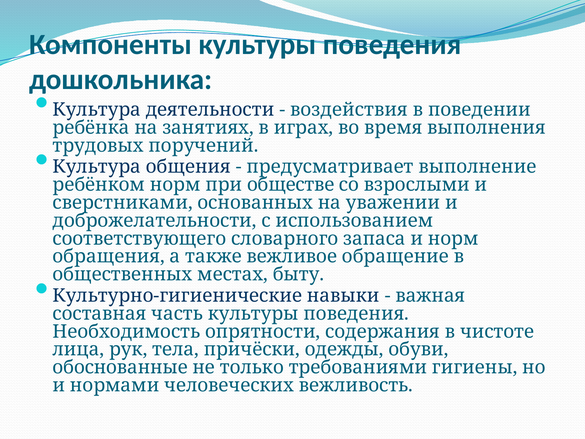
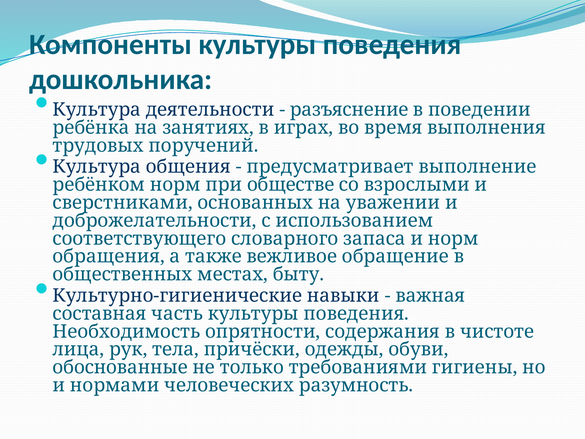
воздействия: воздействия -> разъяснение
вежливость: вежливость -> разумность
